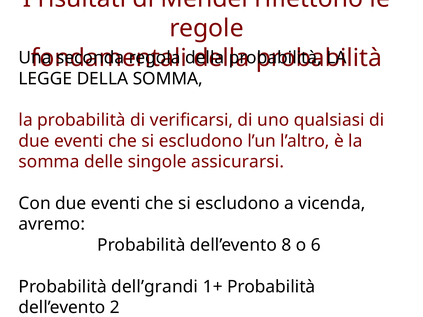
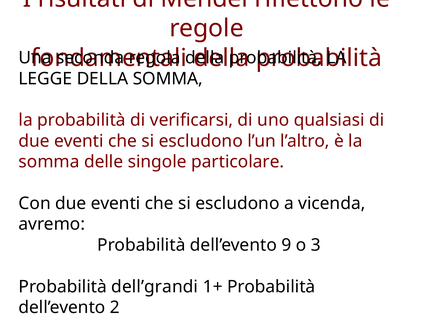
assicurarsi: assicurarsi -> particolare
8: 8 -> 9
6: 6 -> 3
